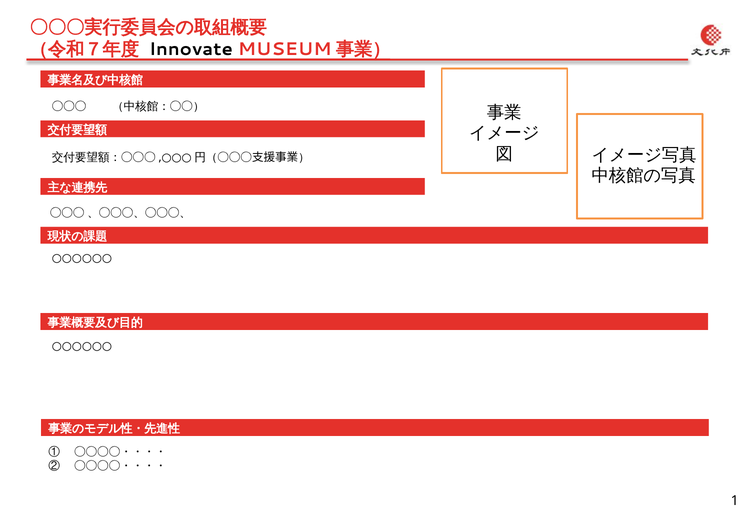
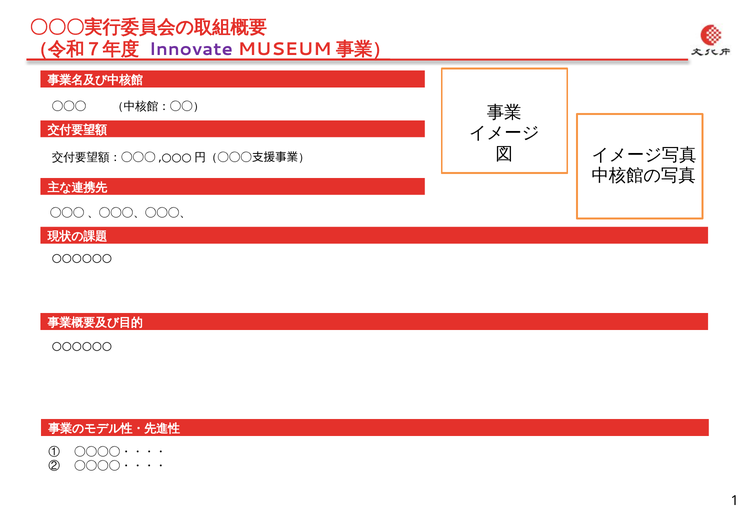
Innovate colour: black -> purple
